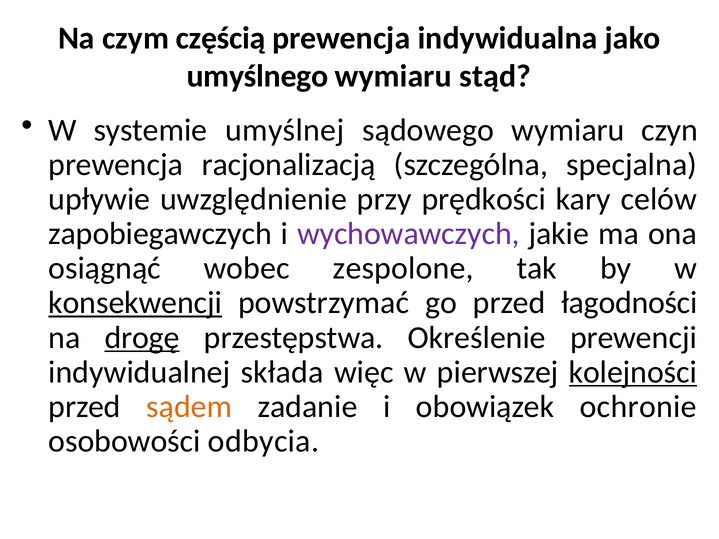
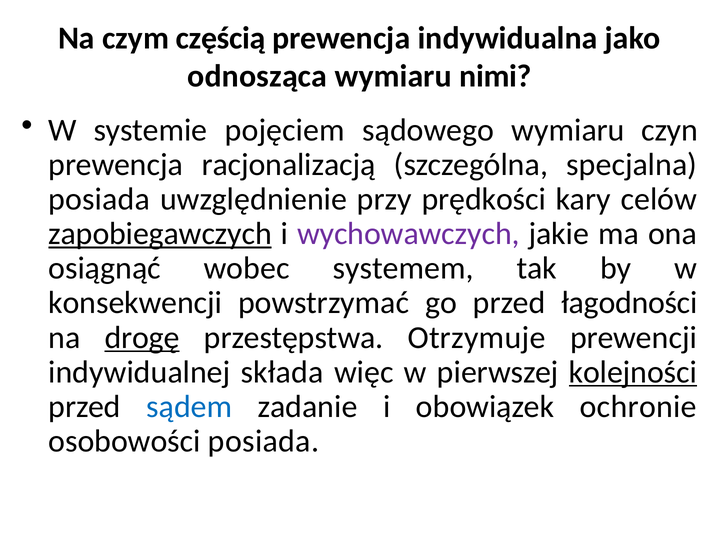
umyślnego: umyślnego -> odnosząca
stąd: stąd -> nimi
umyślnej: umyślnej -> pojęciem
upływie at (99, 199): upływie -> posiada
zapobiegawczych underline: none -> present
zespolone: zespolone -> systemem
konsekwencji underline: present -> none
Określenie: Określenie -> Otrzymuje
sądem colour: orange -> blue
osobowości odbycia: odbycia -> posiada
